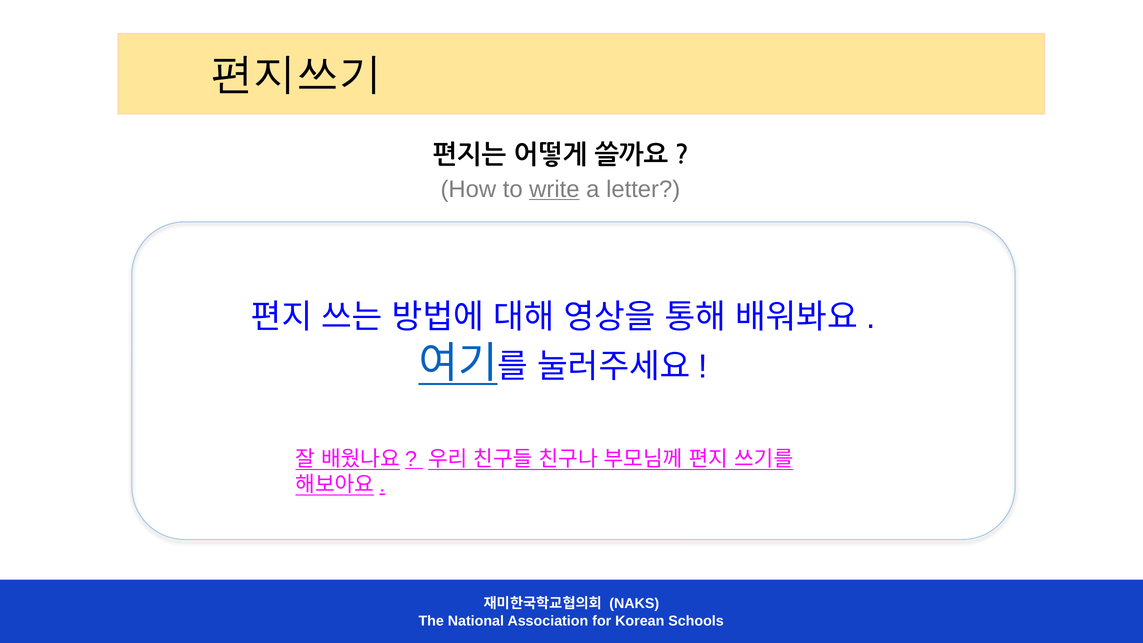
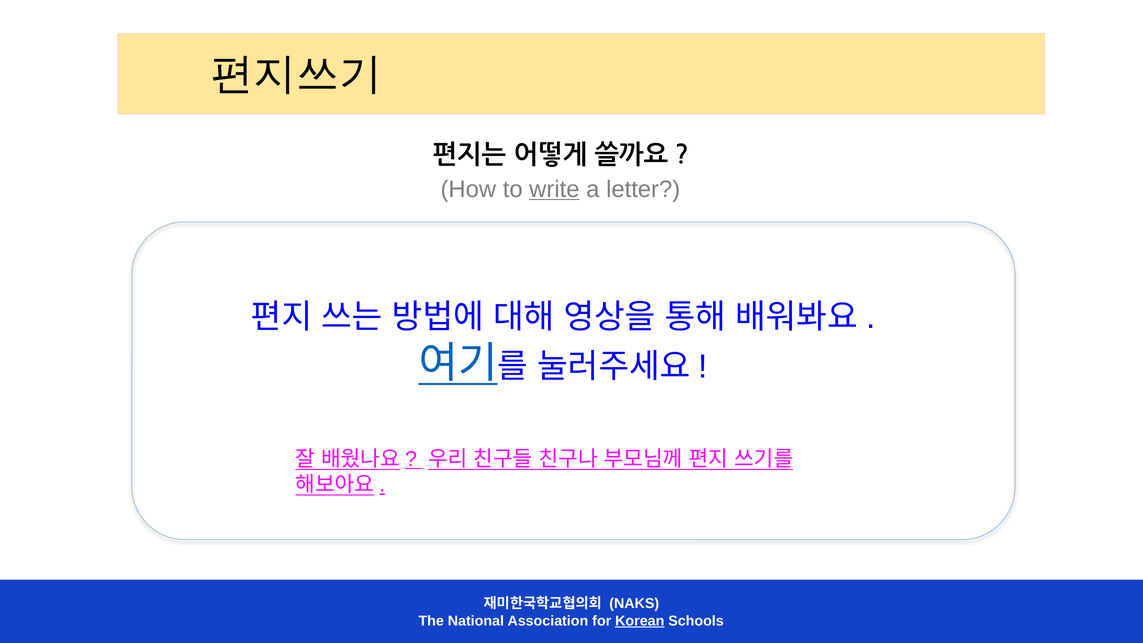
Korean underline: none -> present
